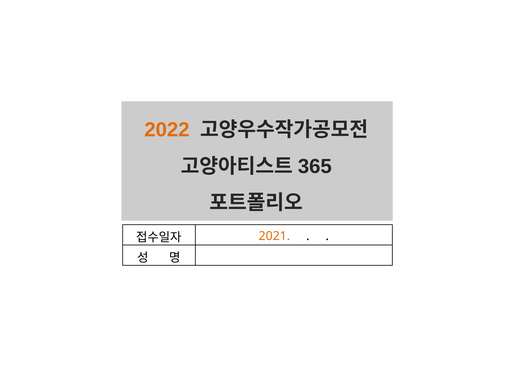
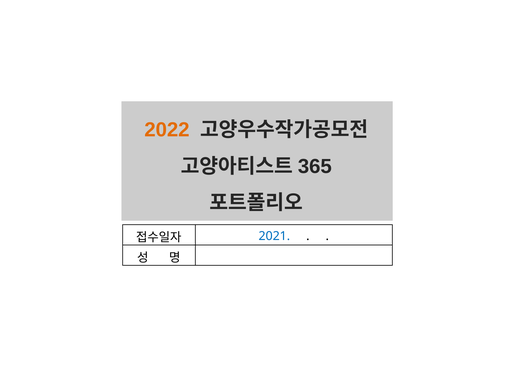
2021 colour: orange -> blue
